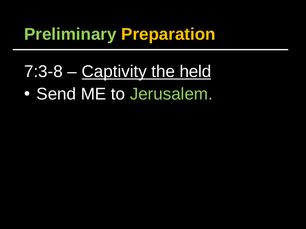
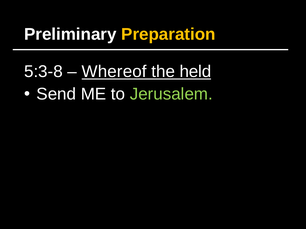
Preliminary colour: light green -> white
7:3-8: 7:3-8 -> 5:3-8
Captivity: Captivity -> Whereof
